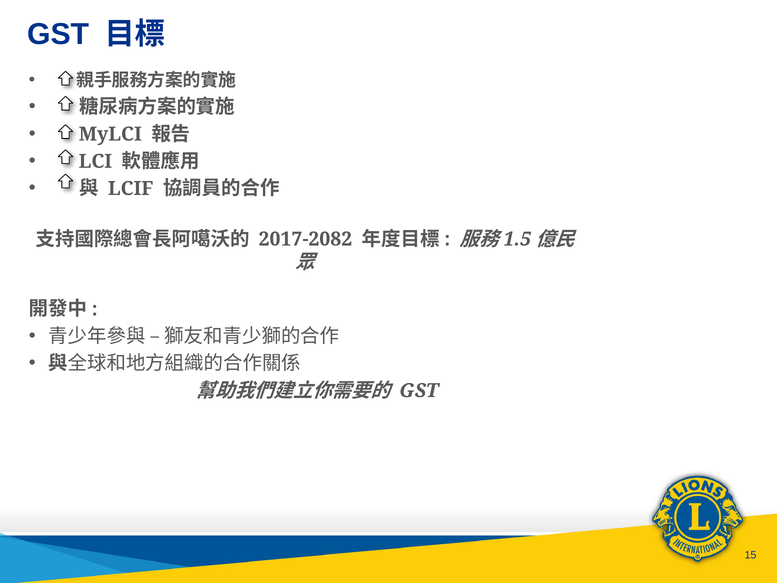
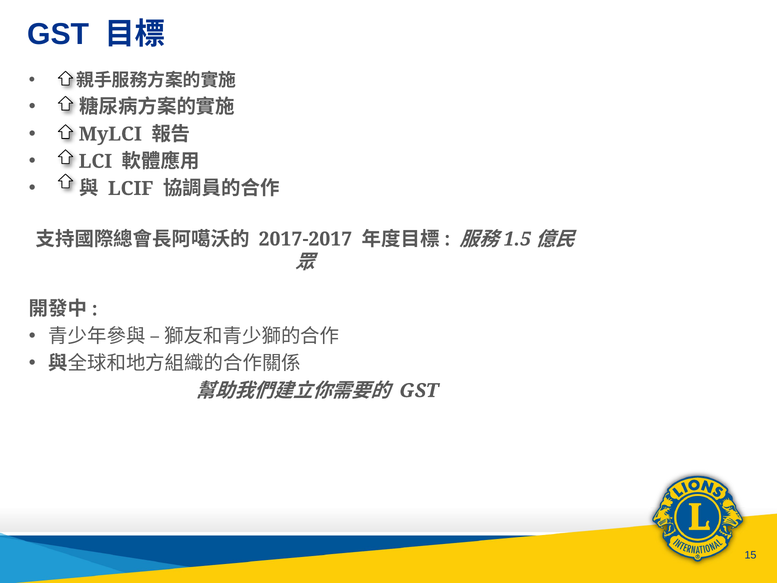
2017-2082: 2017-2082 -> 2017-2017
